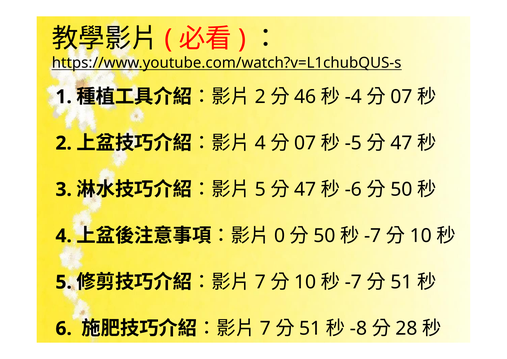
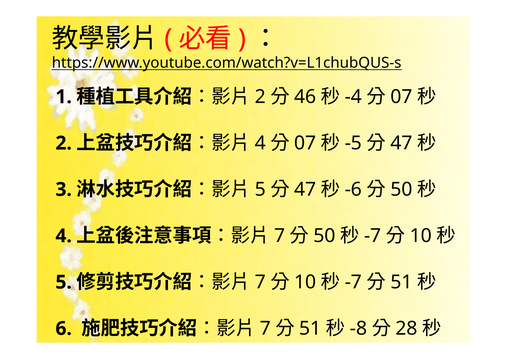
0 at (280, 235): 0 -> 7
